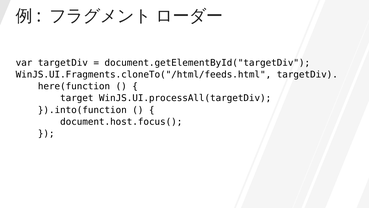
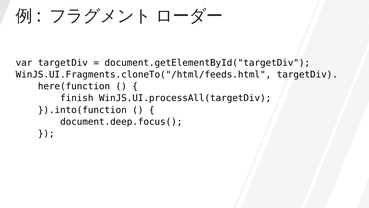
target: target -> finish
document.host.focus(: document.host.focus( -> document.deep.focus(
